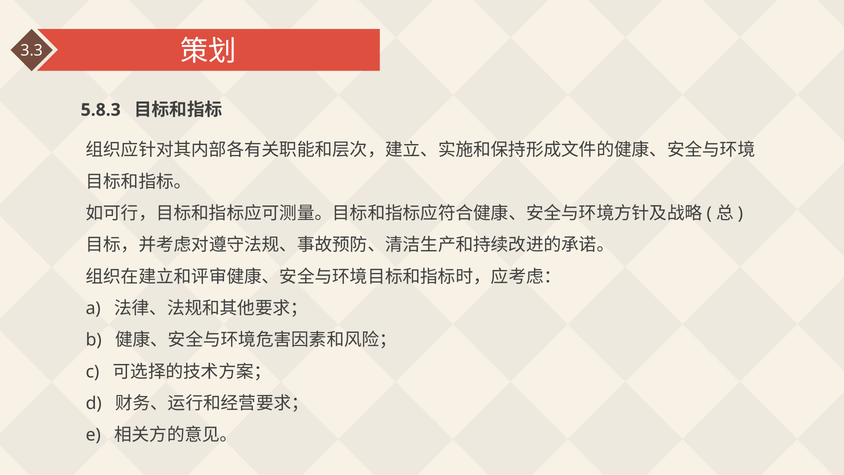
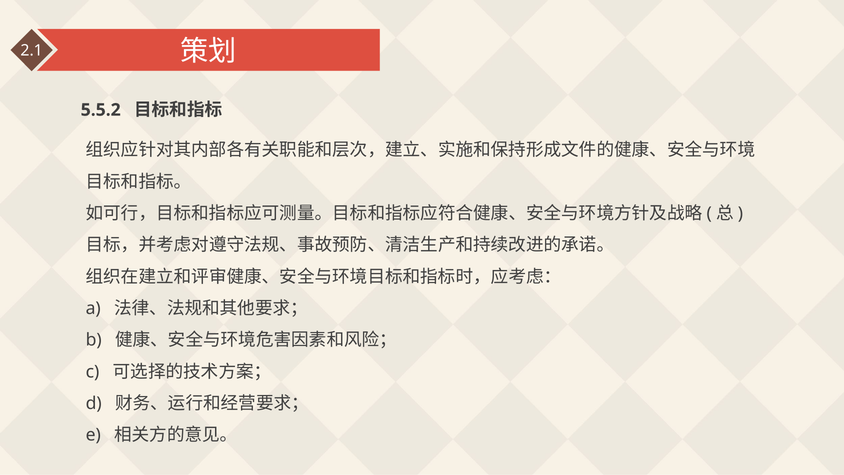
3.3: 3.3 -> 2.1
5.8.3: 5.8.3 -> 5.5.2
